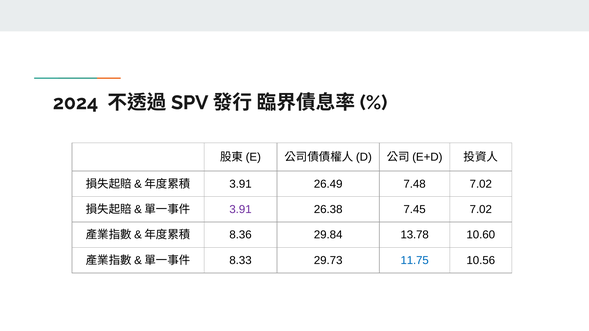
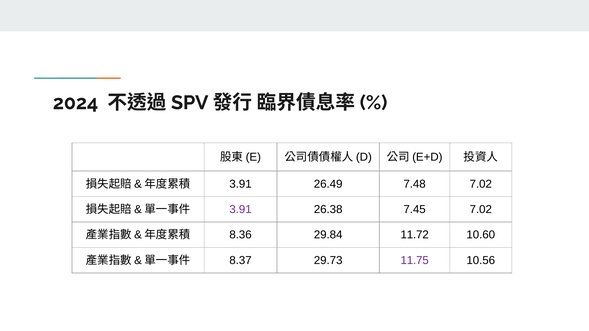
13.78: 13.78 -> 11.72
8.33: 8.33 -> 8.37
11.75 colour: blue -> purple
